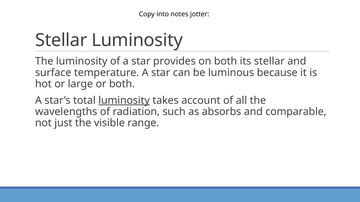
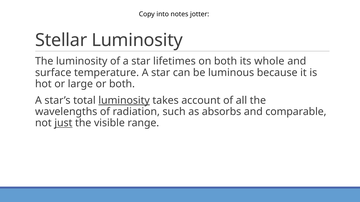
provides: provides -> lifetimes
its stellar: stellar -> whole
just underline: none -> present
